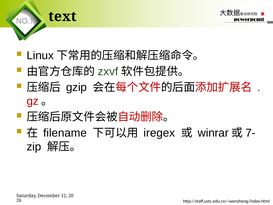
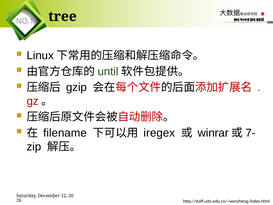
text: text -> tree
zxvf: zxvf -> until
